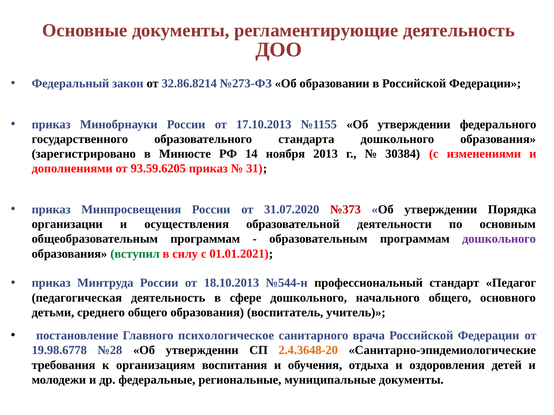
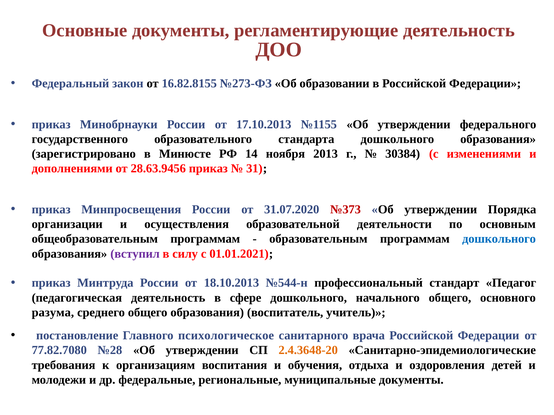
32.86.8214: 32.86.8214 -> 16.82.8155
93.59.6205: 93.59.6205 -> 28.63.9456
дошкольного at (499, 239) colour: purple -> blue
вступил colour: green -> purple
детьми: детьми -> разума
19.98.6778: 19.98.6778 -> 77.82.7080
